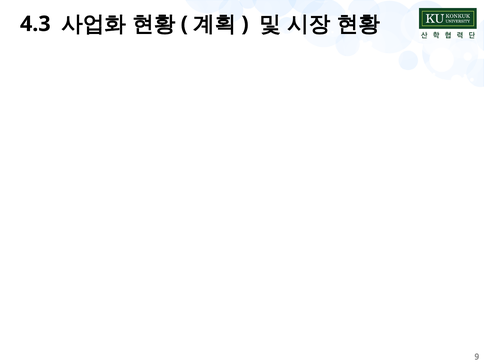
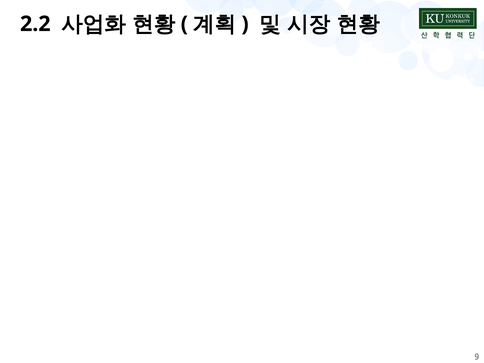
4.3: 4.3 -> 2.2
